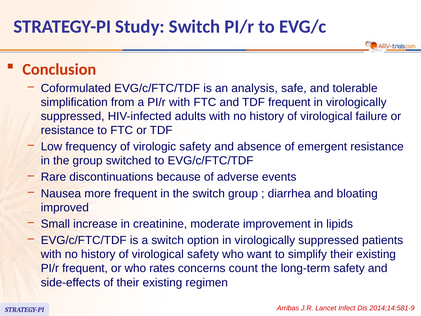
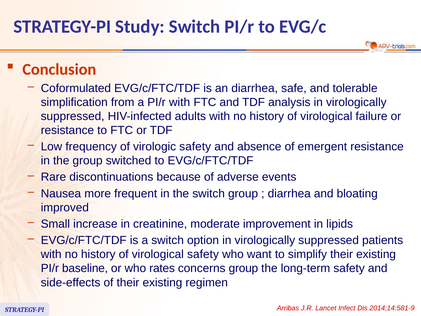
an analysis: analysis -> diarrhea
TDF frequent: frequent -> analysis
PI/r frequent: frequent -> baseline
concerns count: count -> group
